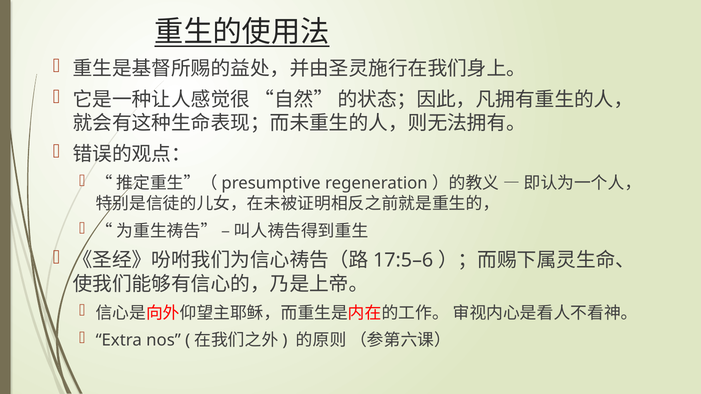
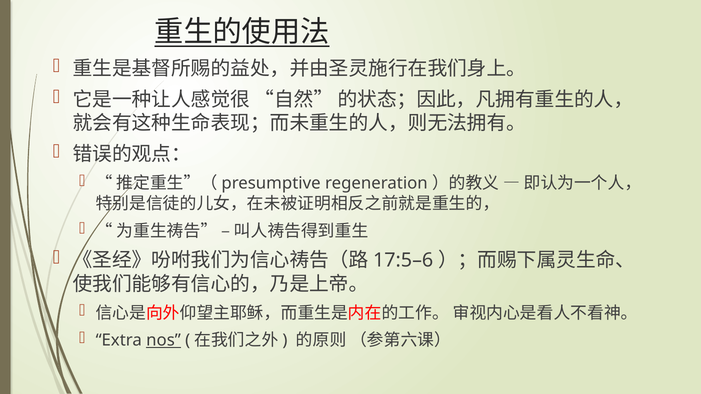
nos underline: none -> present
